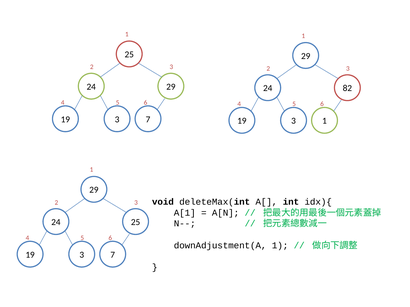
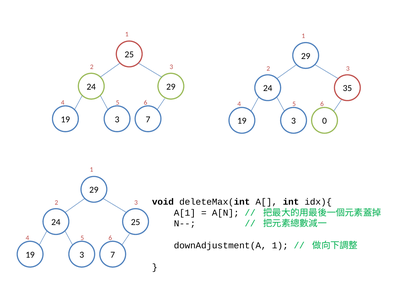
82: 82 -> 35
3 1: 1 -> 0
